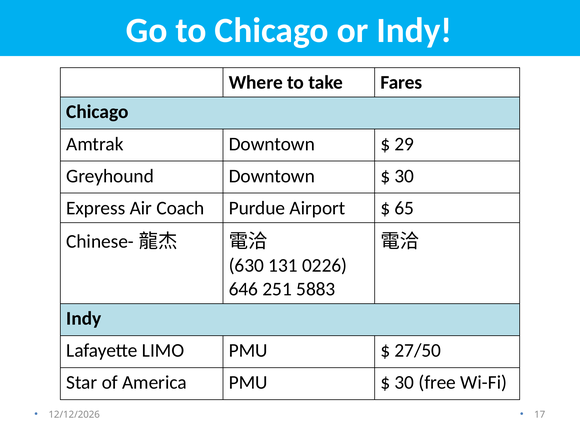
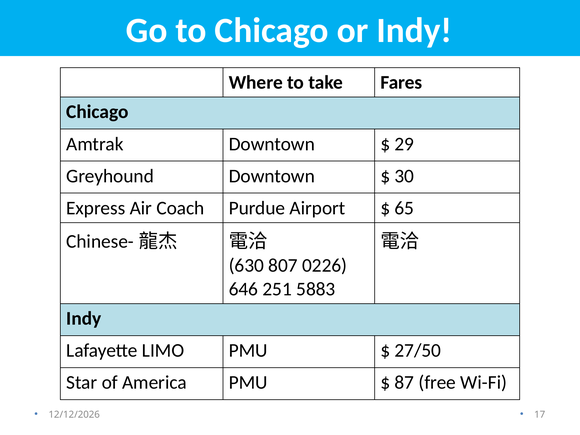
131: 131 -> 807
30 at (404, 382): 30 -> 87
